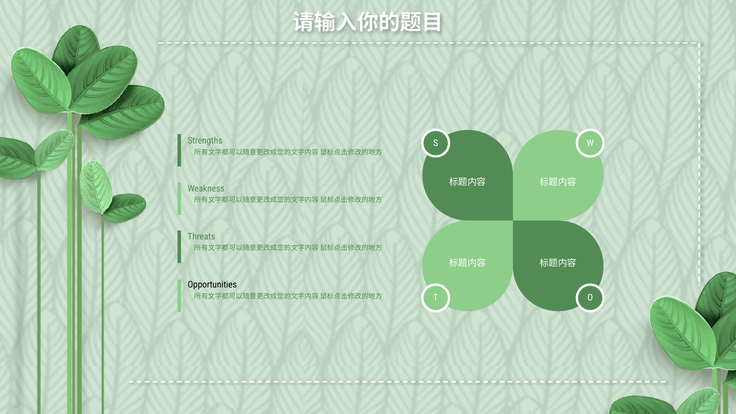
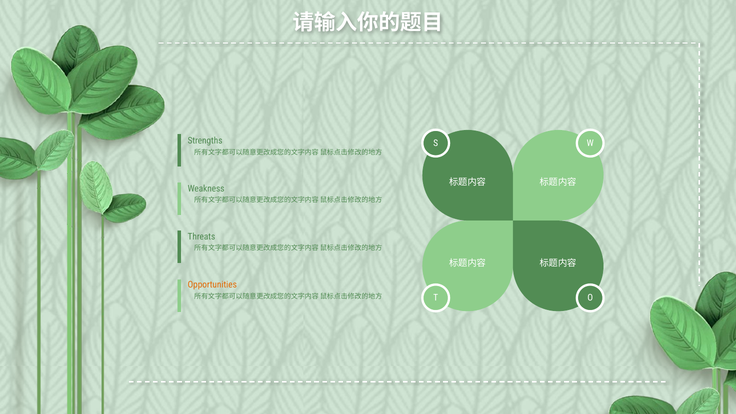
Opportunities colour: black -> orange
